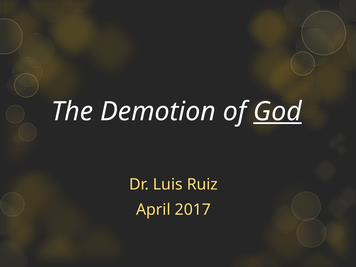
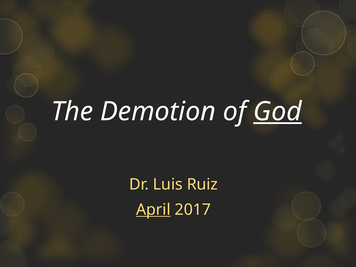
April underline: none -> present
